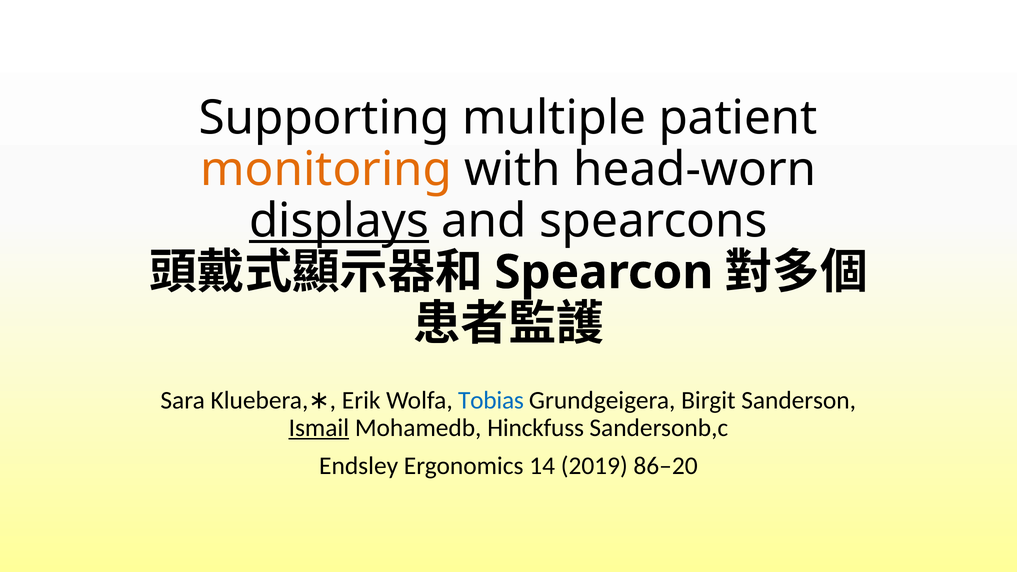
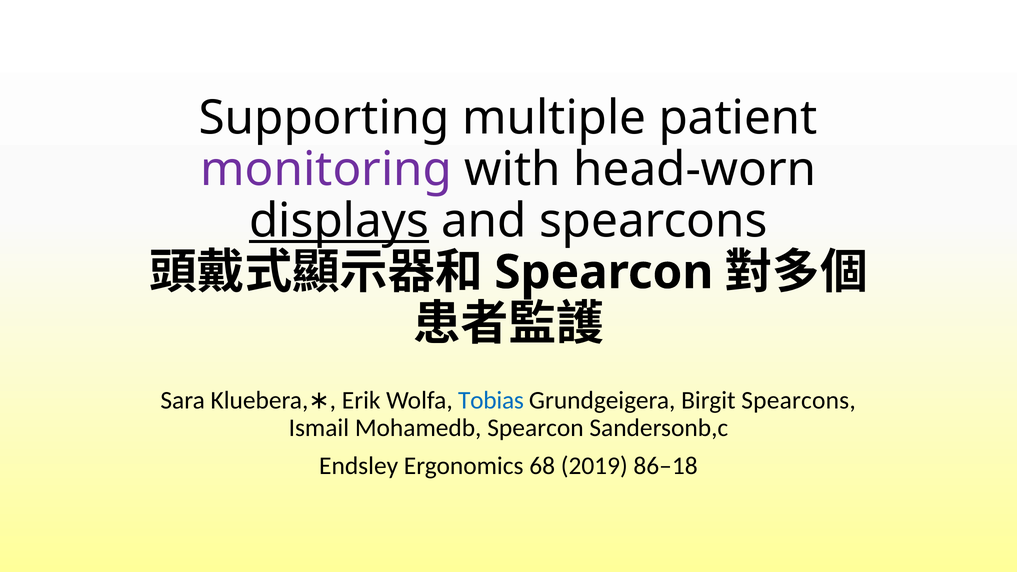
monitoring colour: orange -> purple
Birgit Sanderson: Sanderson -> Spearcons
Ismail underline: present -> none
Mohamedb Hinckfuss: Hinckfuss -> Spearcon
14: 14 -> 68
86–20: 86–20 -> 86–18
